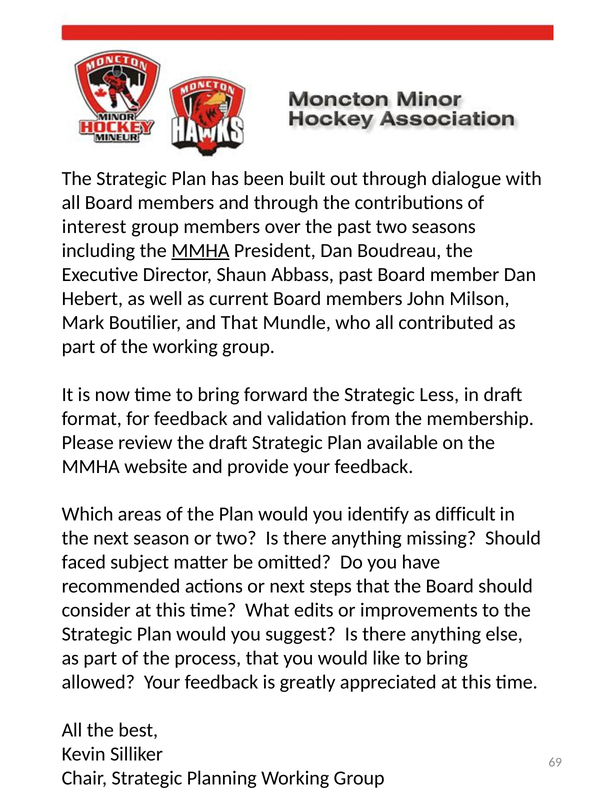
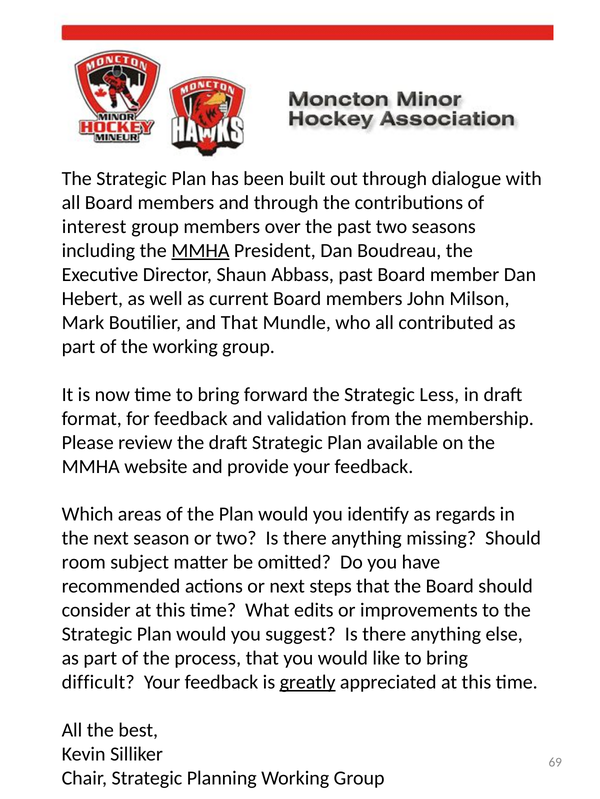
difficult: difficult -> regards
faced: faced -> room
allowed: allowed -> difficult
greatly underline: none -> present
